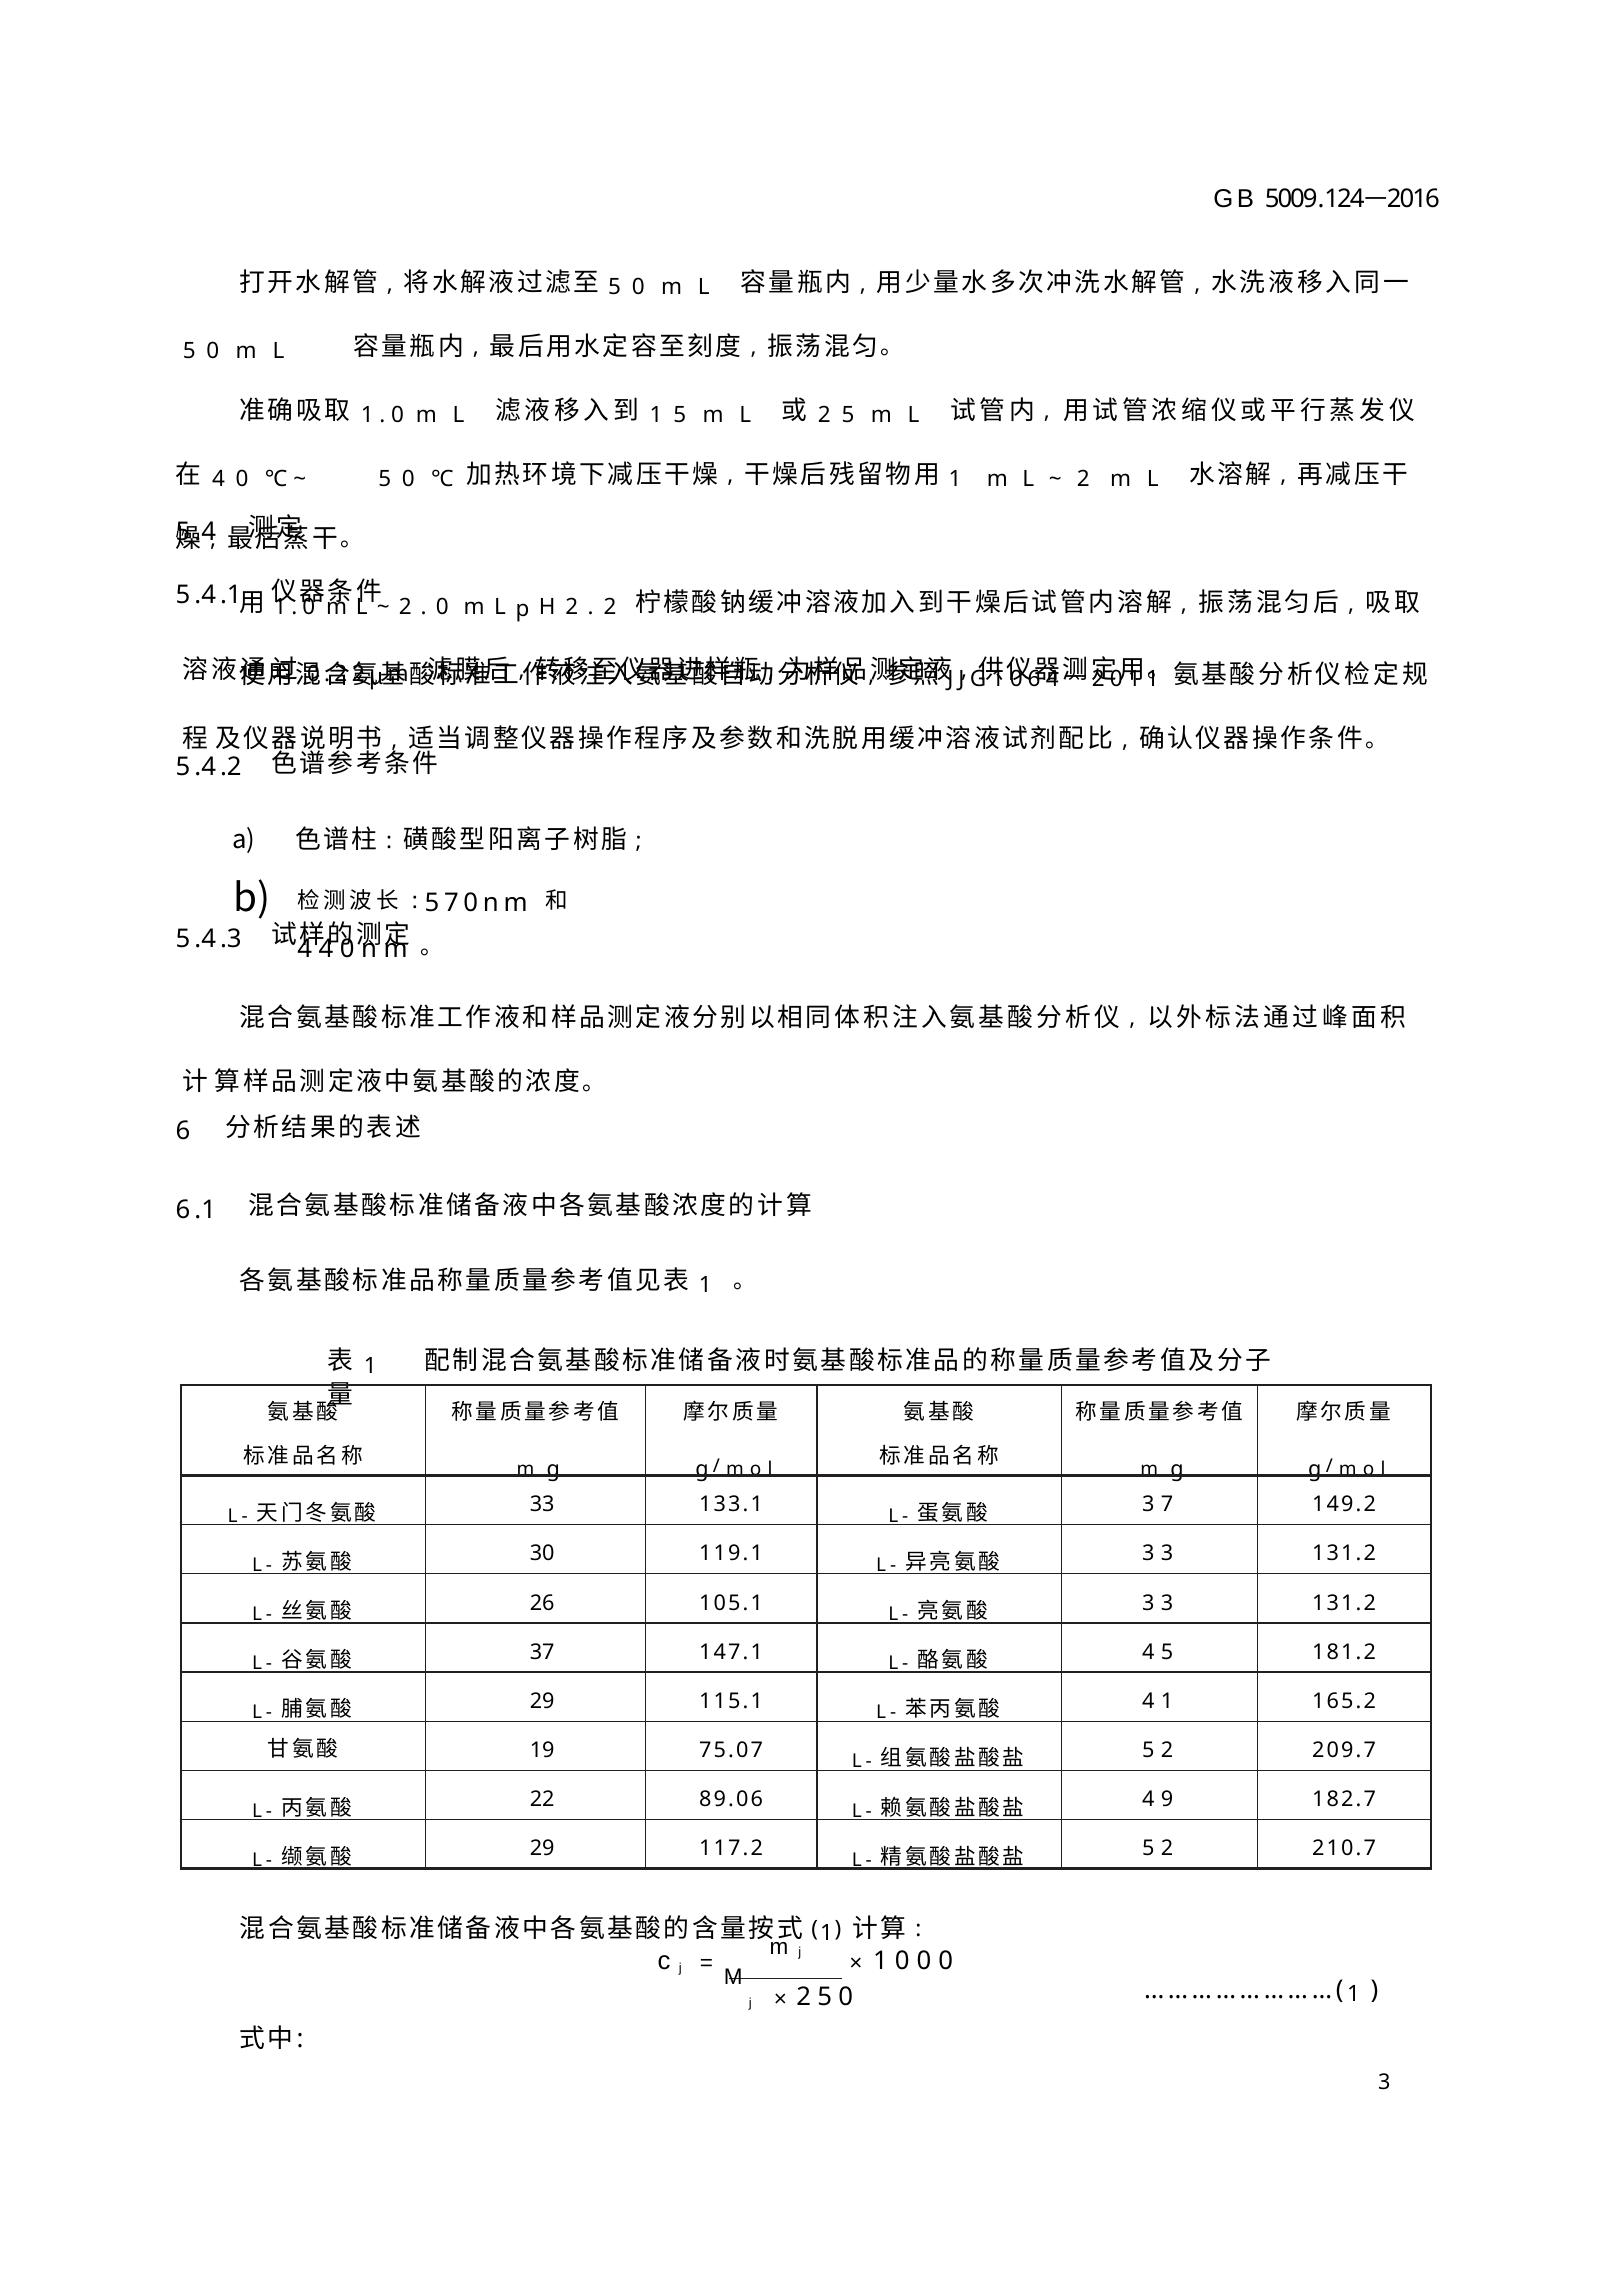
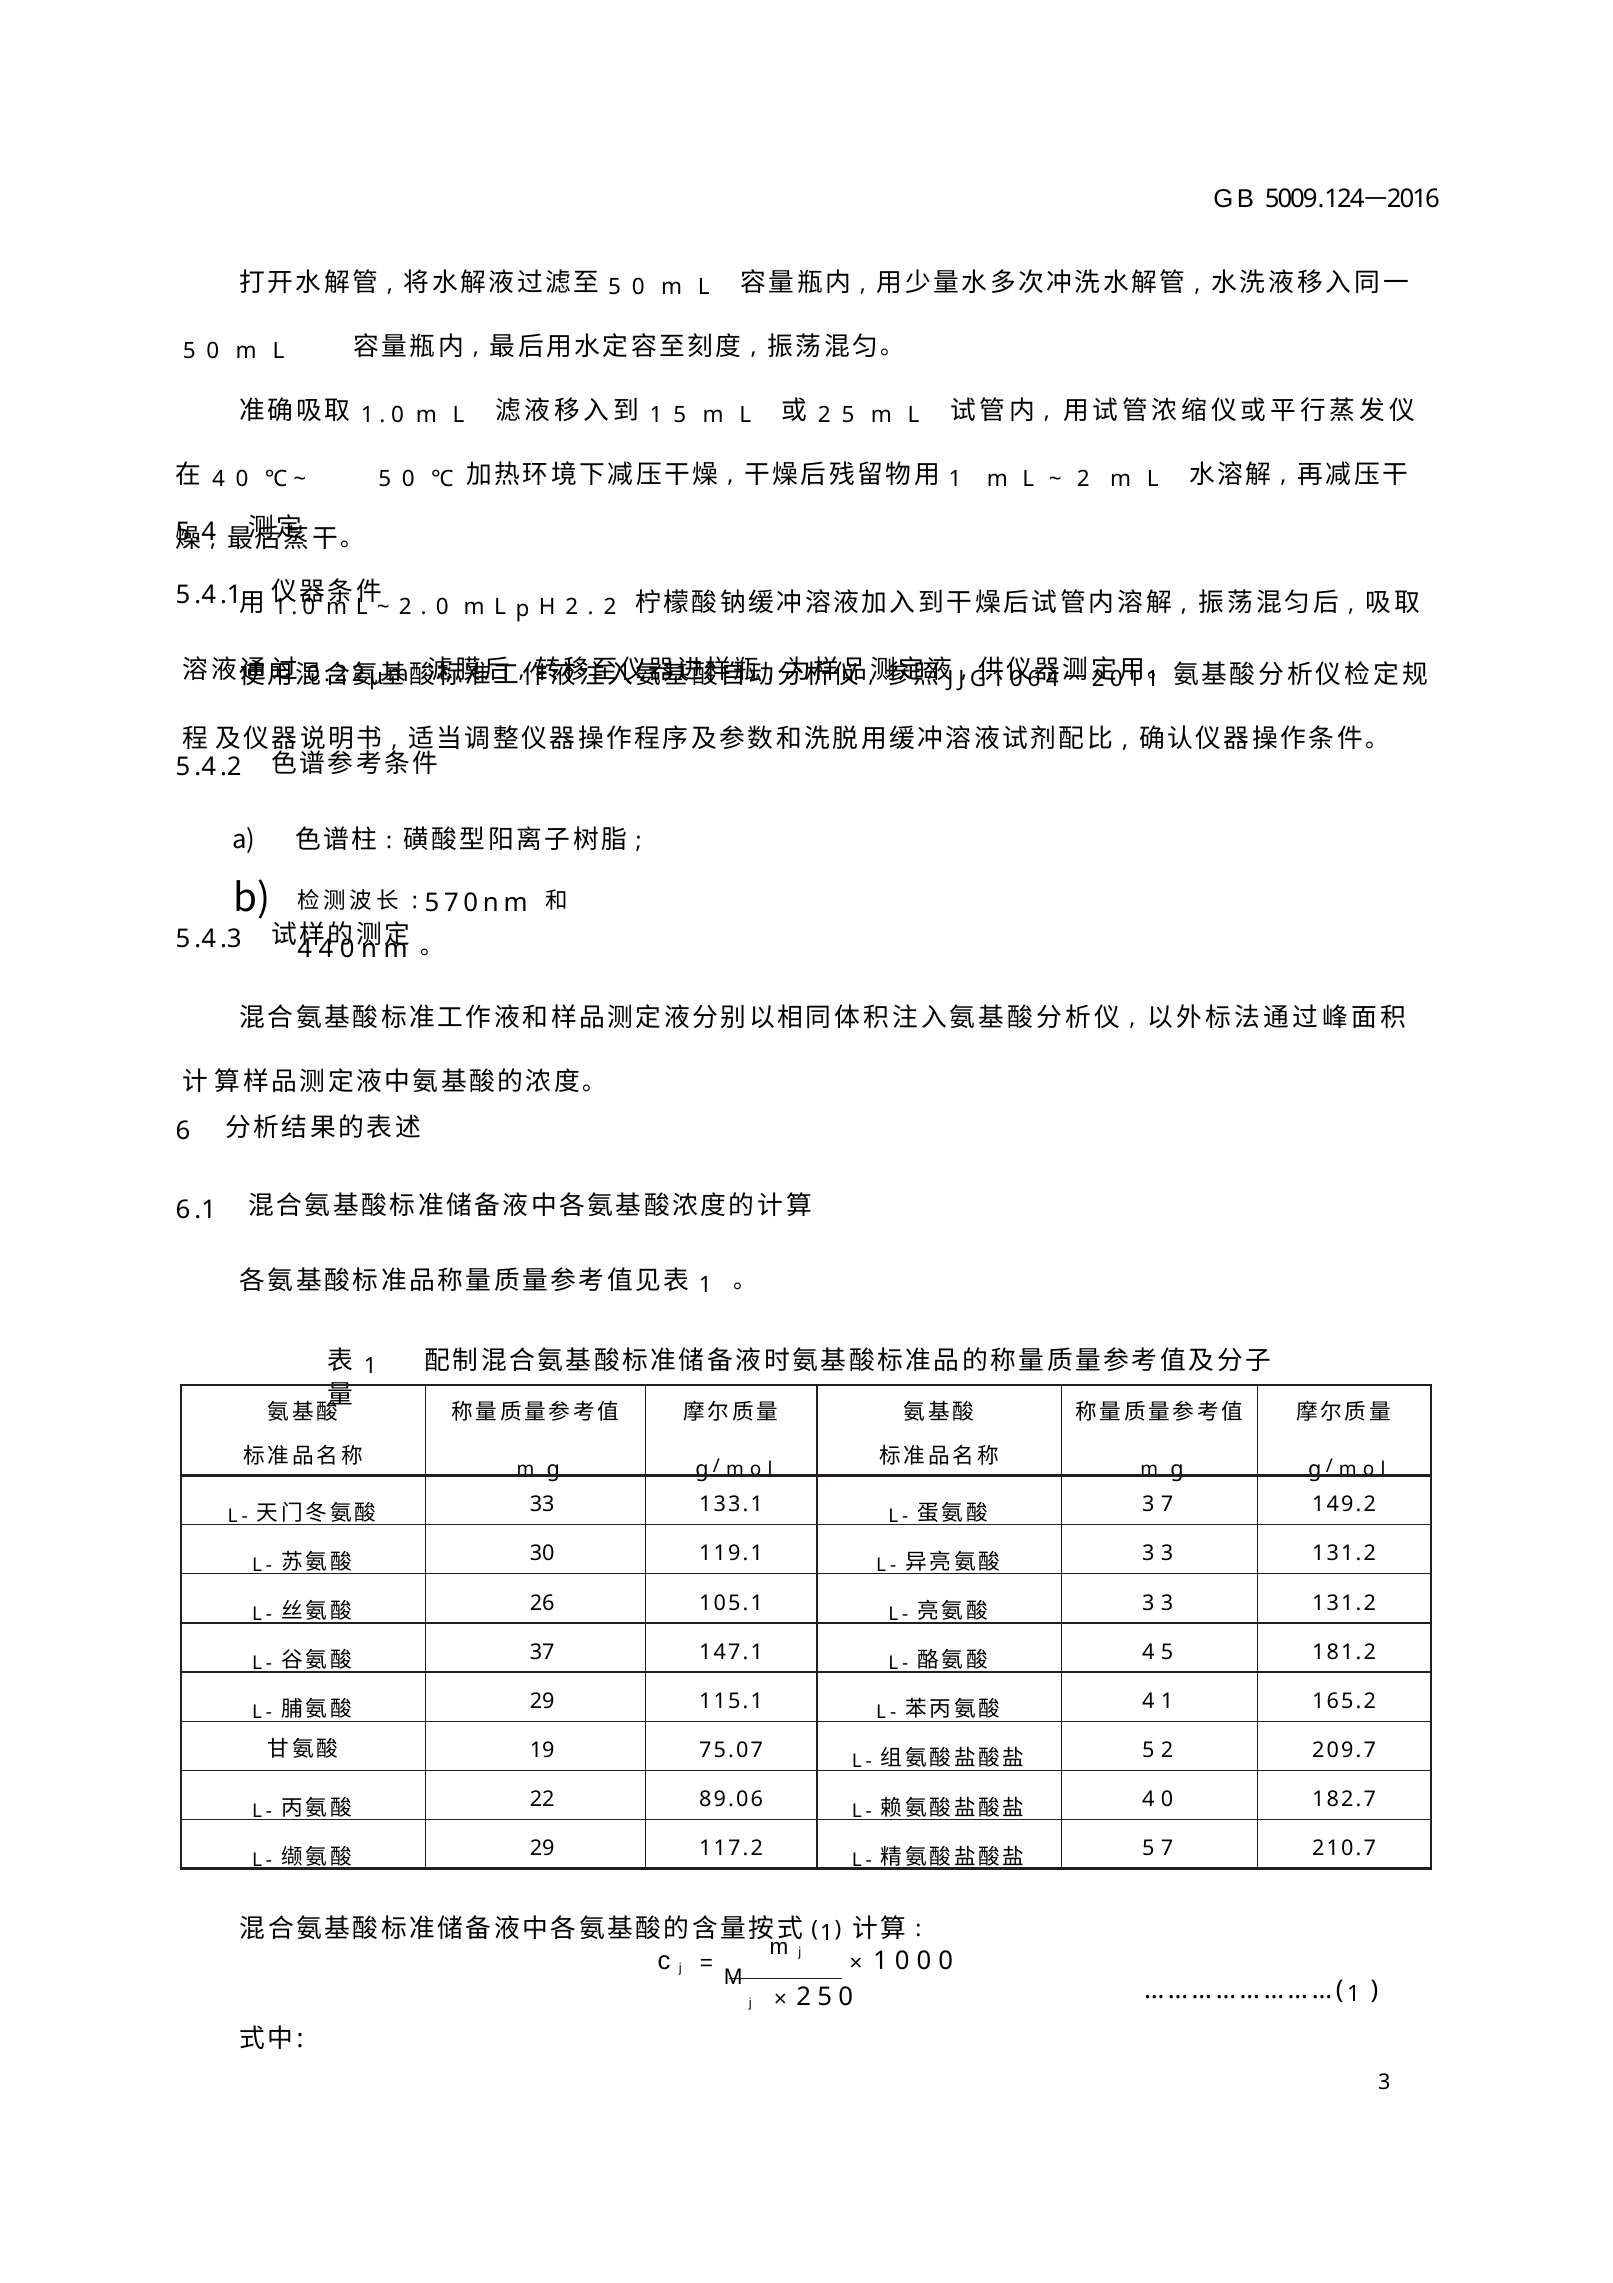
9 at (1167, 1799): 9 -> 0
2 at (1167, 1848): 2 -> 7
